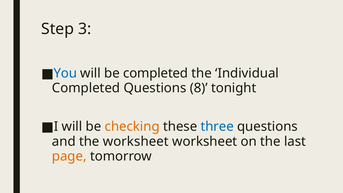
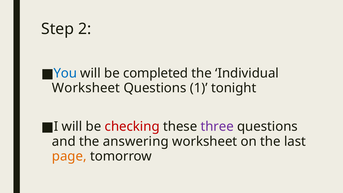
3: 3 -> 2
Completed at (86, 88): Completed -> Worksheet
8: 8 -> 1
checking colour: orange -> red
three colour: blue -> purple
the worksheet: worksheet -> answering
